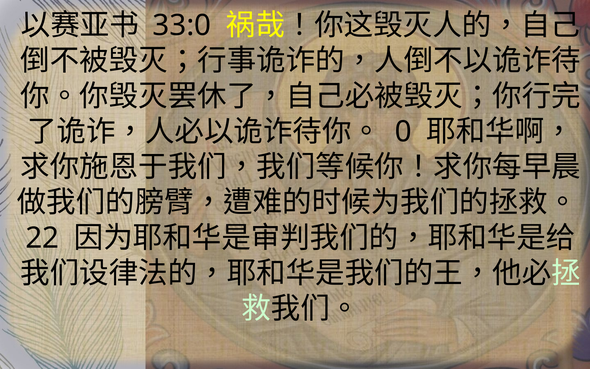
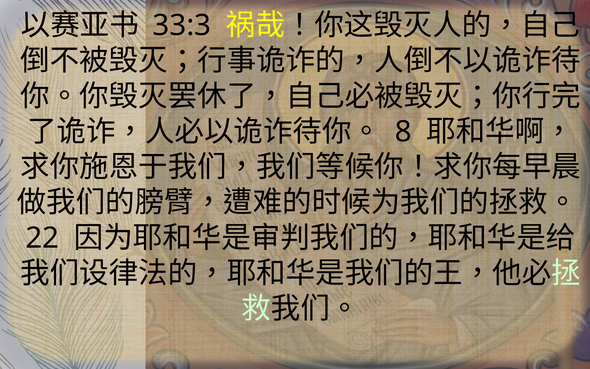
33:0: 33:0 -> 33:3
0: 0 -> 8
